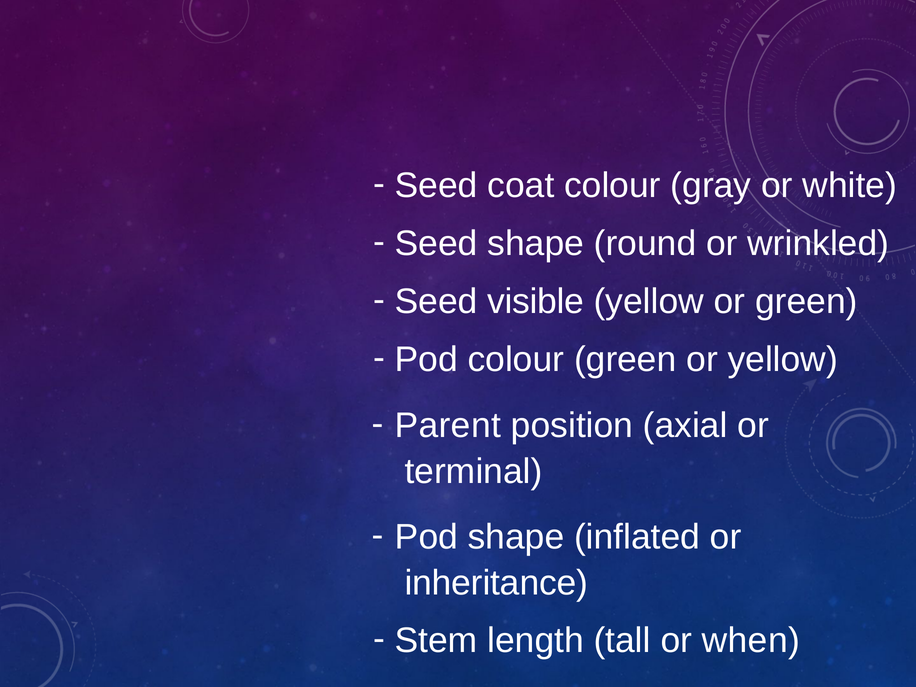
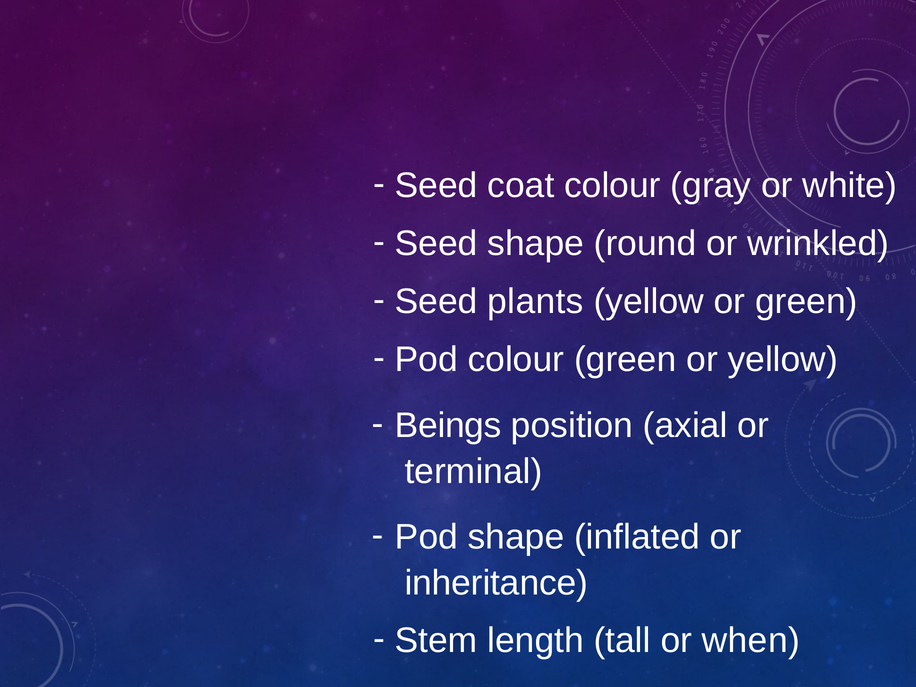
visible: visible -> plants
Parent: Parent -> Beings
